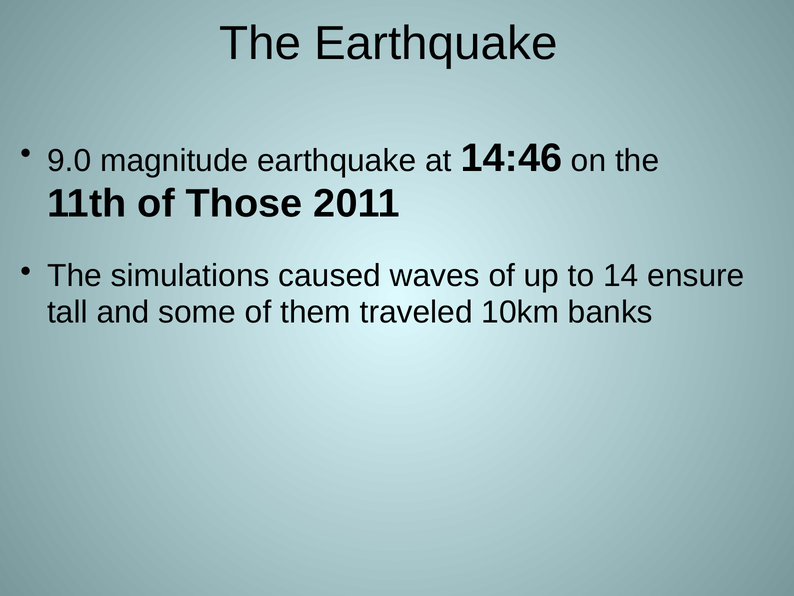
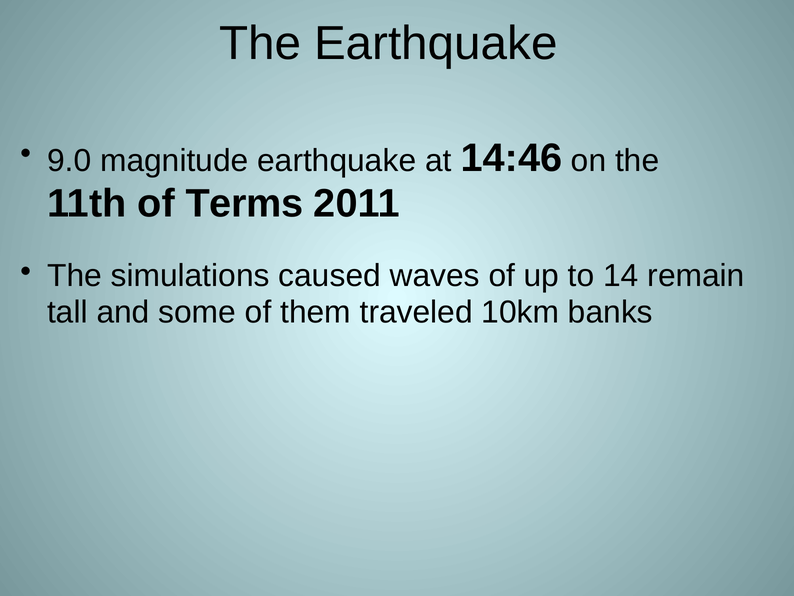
Those: Those -> Terms
ensure: ensure -> remain
